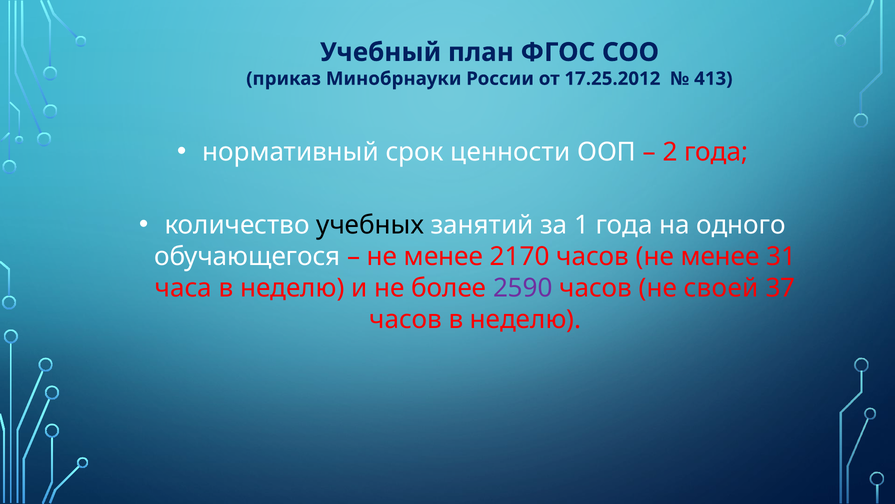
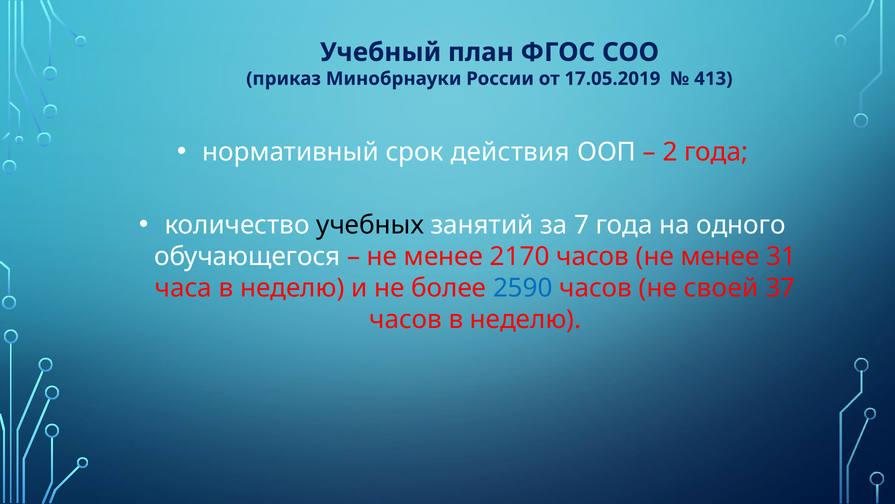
17.25.2012: 17.25.2012 -> 17.05.2019
ценности: ценности -> действия
1: 1 -> 7
2590 colour: purple -> blue
